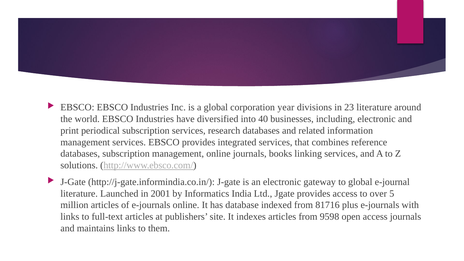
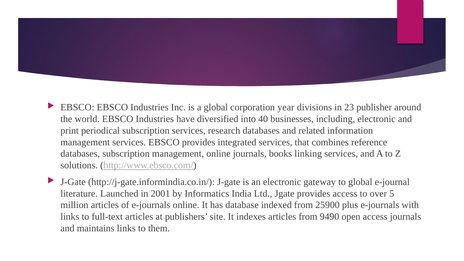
23 literature: literature -> publisher
81716: 81716 -> 25900
9598: 9598 -> 9490
